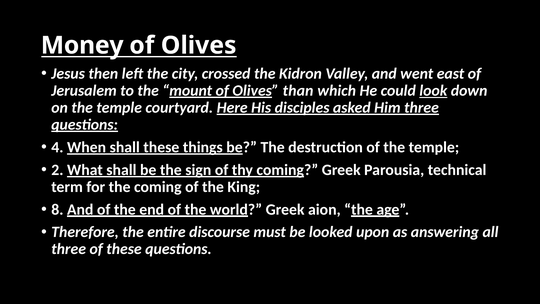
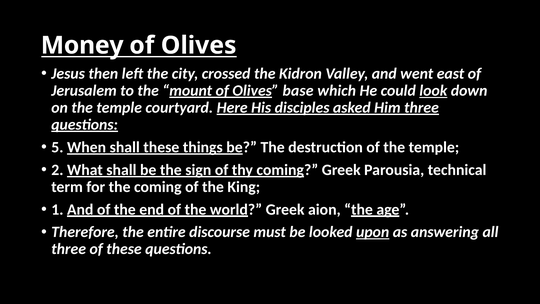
than: than -> base
4: 4 -> 5
8: 8 -> 1
upon underline: none -> present
